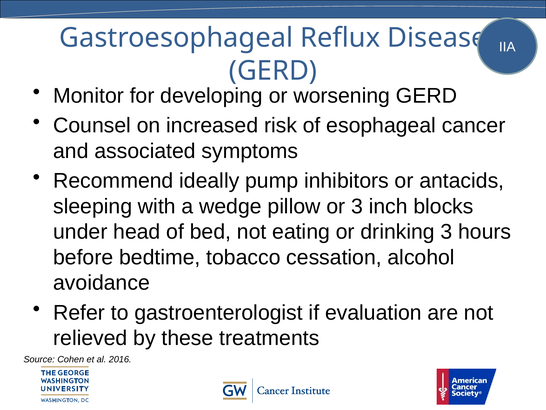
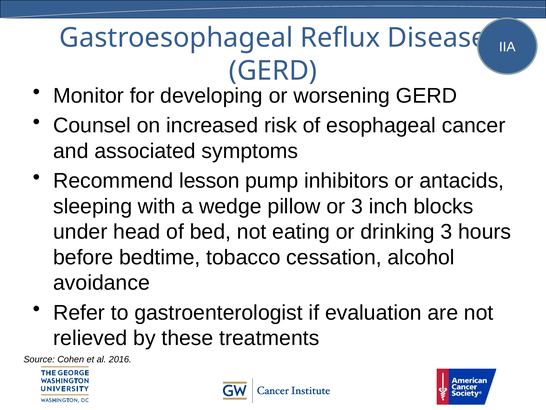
ideally: ideally -> lesson
